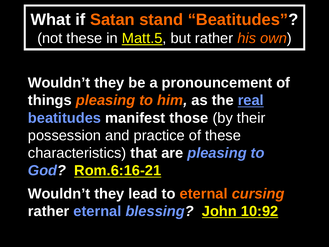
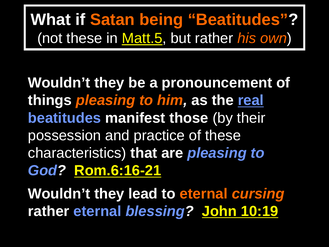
stand: stand -> being
10:92: 10:92 -> 10:19
